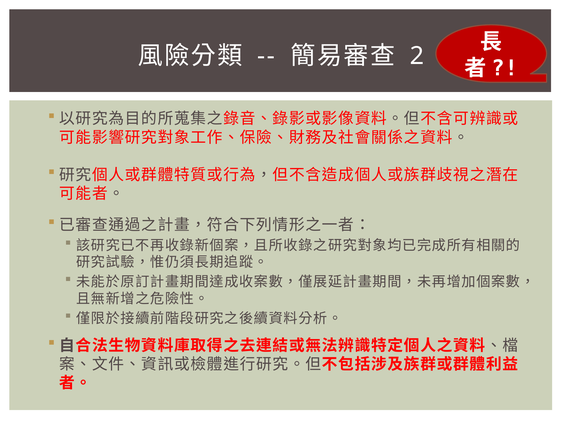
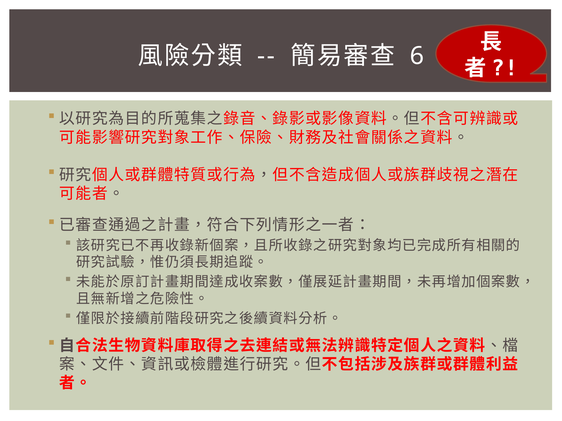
2: 2 -> 6
